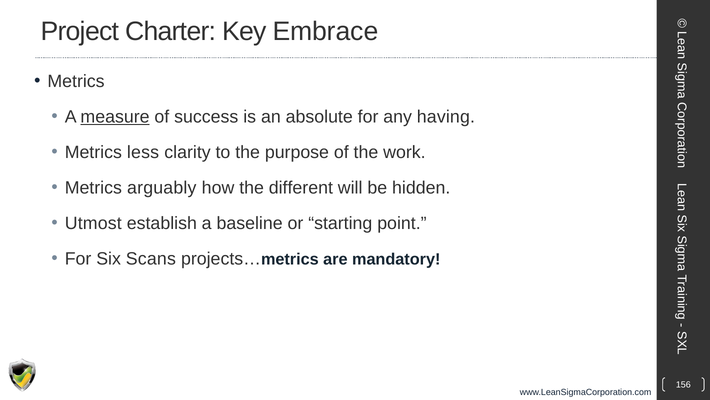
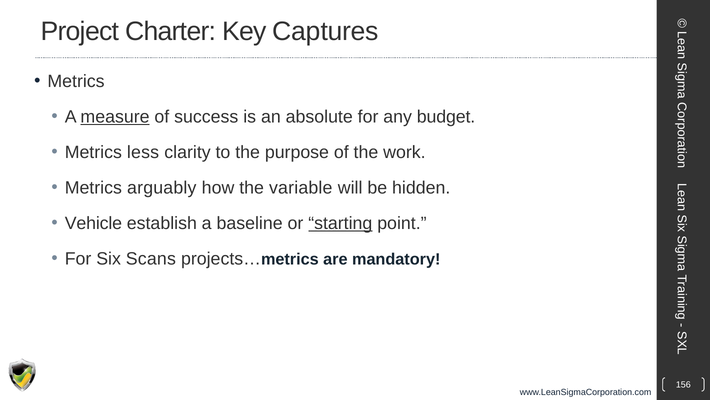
Embrace: Embrace -> Captures
having: having -> budget
different: different -> variable
Utmost: Utmost -> Vehicle
starting underline: none -> present
